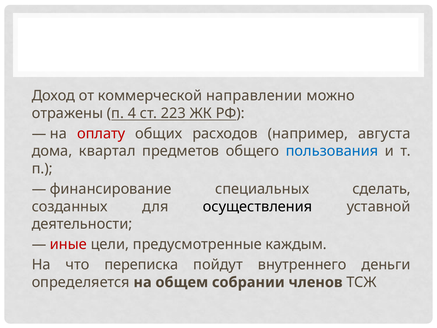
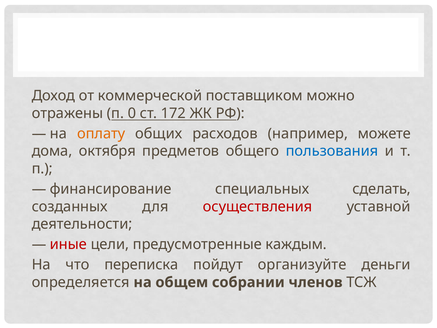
направлении: направлении -> поставщиком
4: 4 -> 0
223: 223 -> 172
оплату colour: red -> orange
августа: августа -> можете
квартал: квартал -> октября
осуществления colour: black -> red
внутреннего: внутреннего -> организуйте
